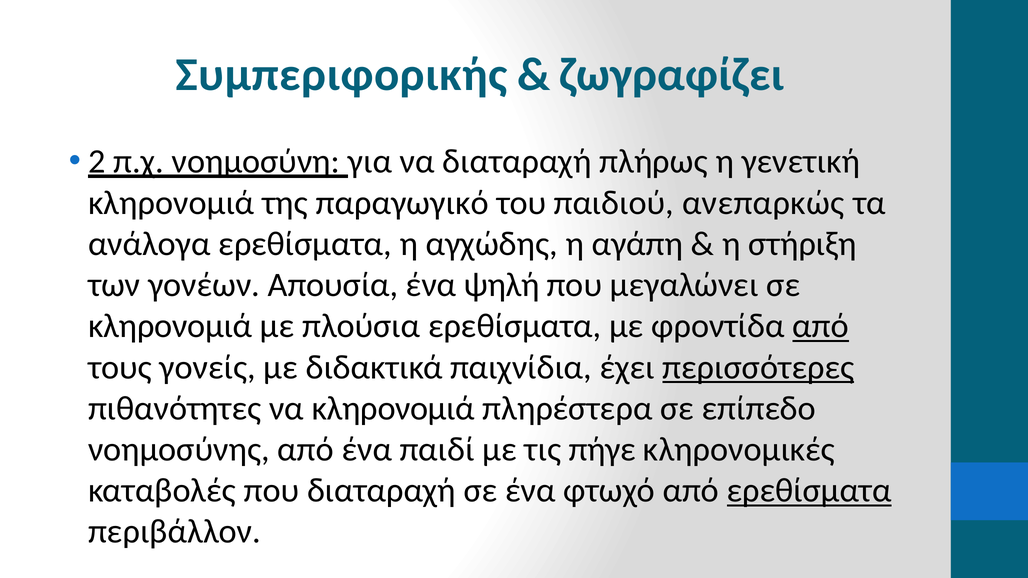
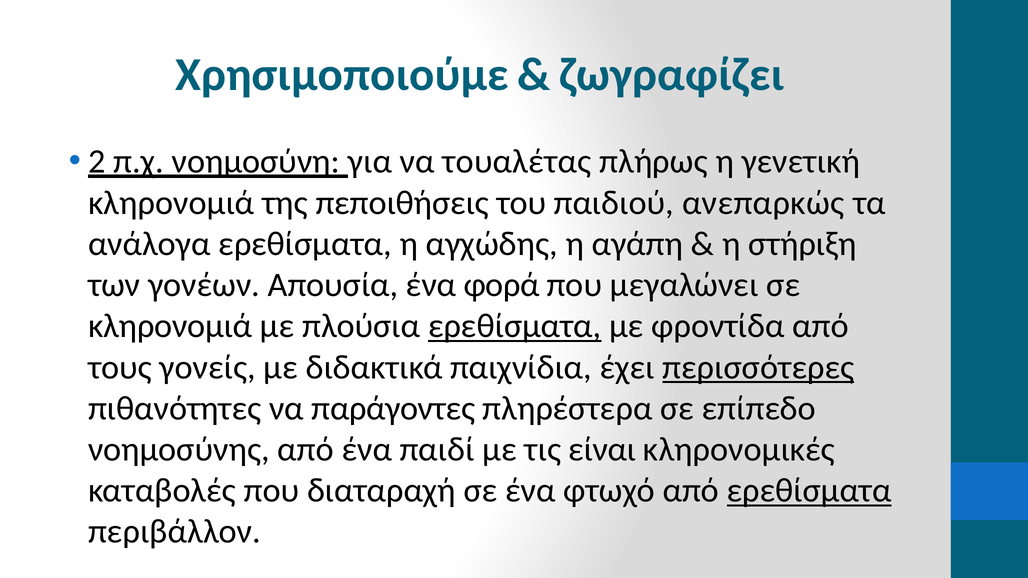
Συμπεριφορικής: Συμπεριφορικής -> Χρησιμοποιούμε
να διαταραχή: διαταραχή -> τουαλέτας
παραγωγικό: παραγωγικό -> πεποιθήσεις
ψηλή: ψηλή -> φορά
ερεθίσματα at (515, 326) underline: none -> present
από at (821, 326) underline: present -> none
να κληρονομιά: κληρονομιά -> παράγοντες
πήγε: πήγε -> είναι
